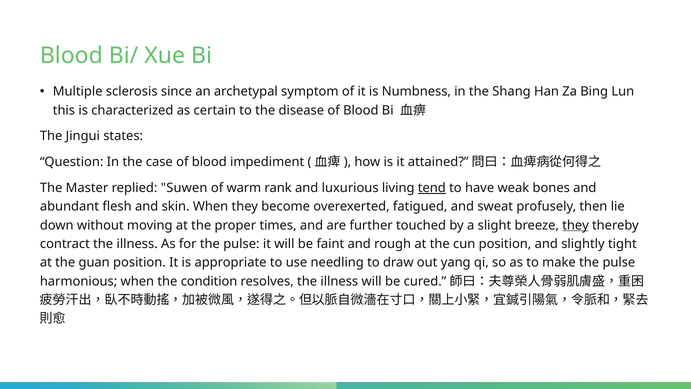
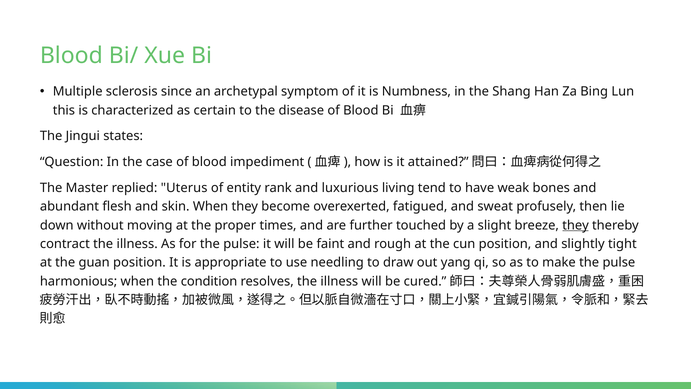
Suwen: Suwen -> Uterus
warm: warm -> entity
tend underline: present -> none
